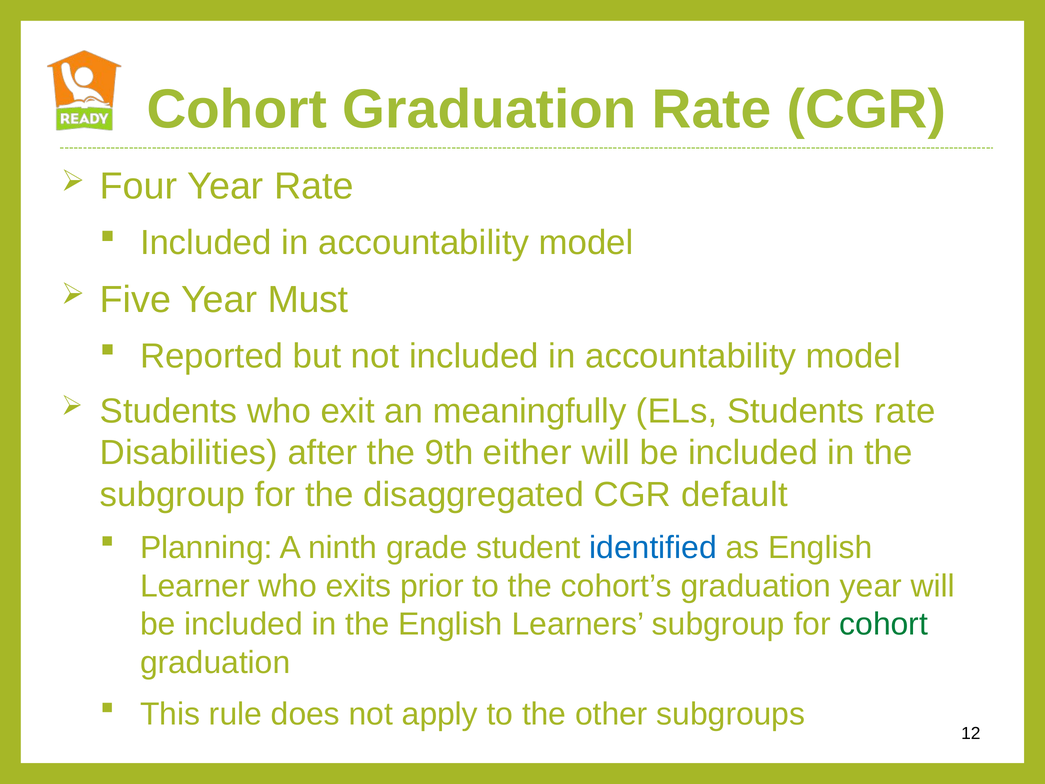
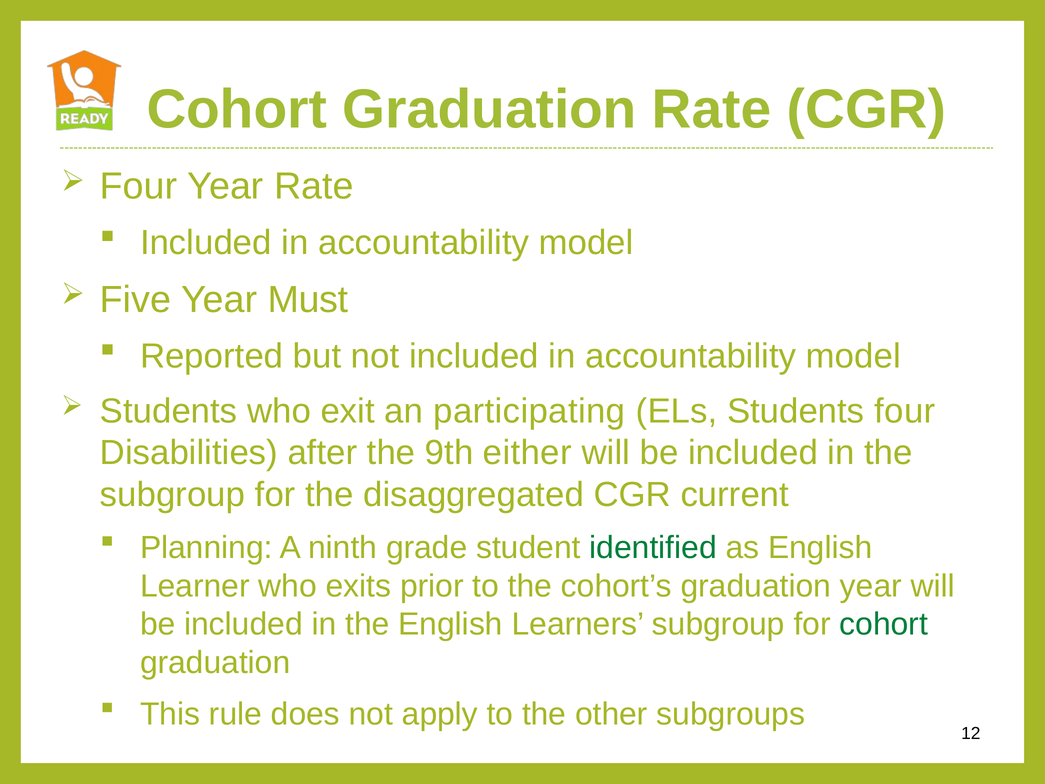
meaningfully: meaningfully -> participating
Students rate: rate -> four
default: default -> current
identified colour: blue -> green
